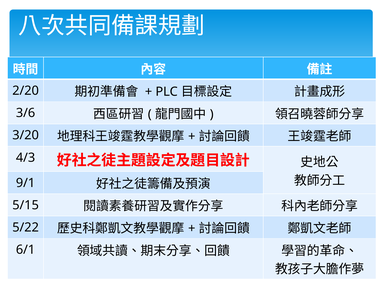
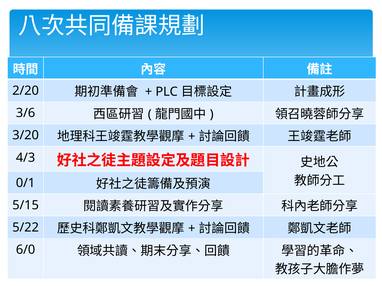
9/1: 9/1 -> 0/1
6/1: 6/1 -> 6/0
